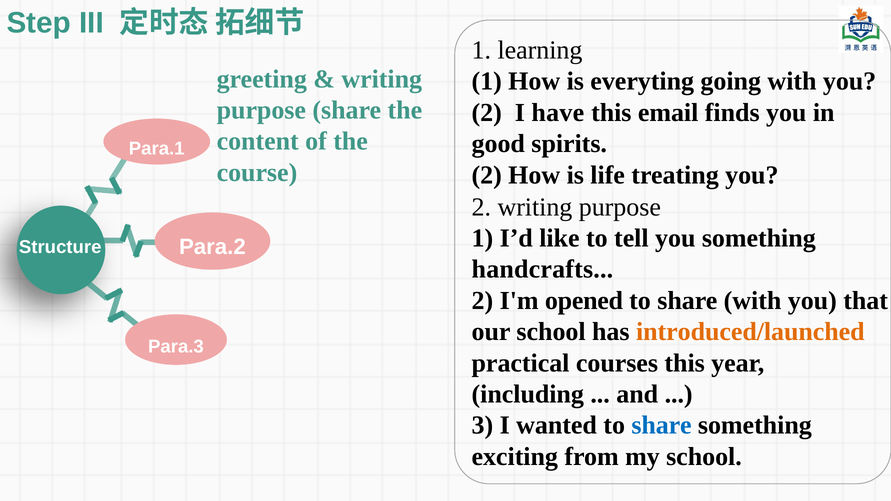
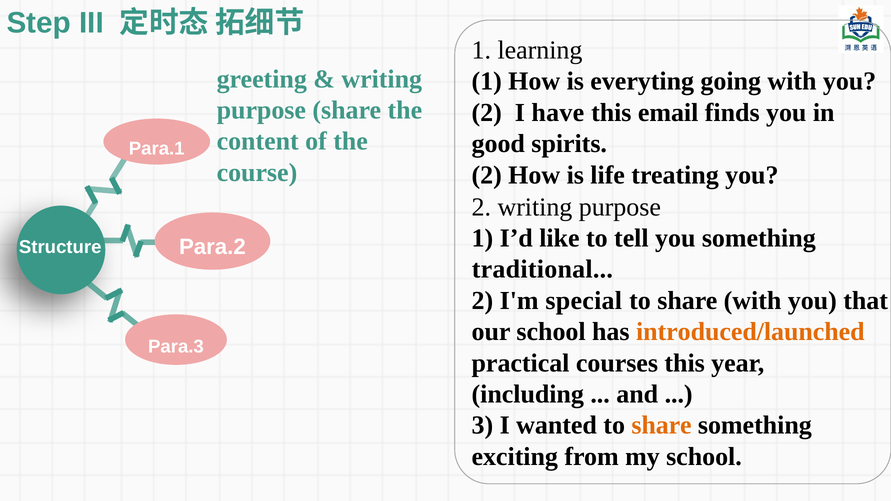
handcrafts: handcrafts -> traditional
opened: opened -> special
share at (661, 425) colour: blue -> orange
